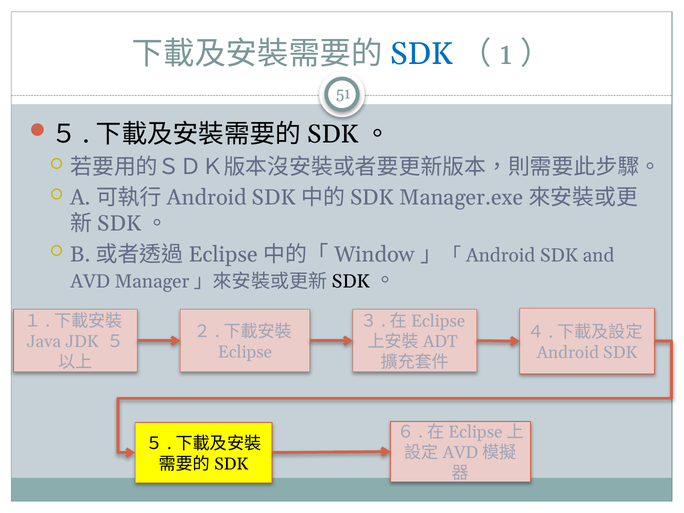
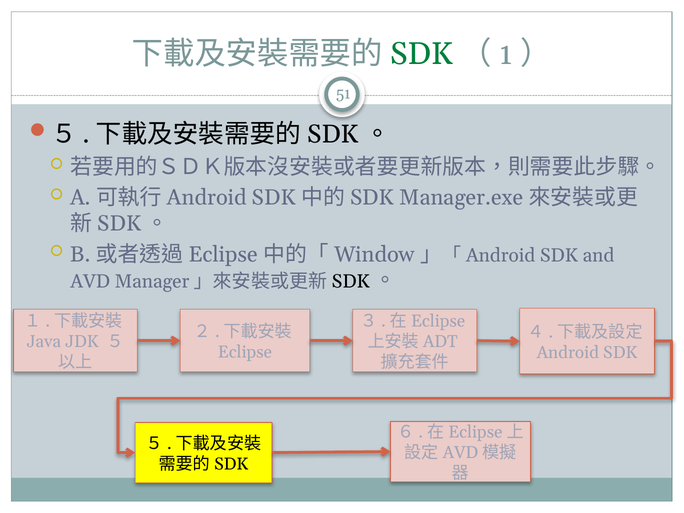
SDK at (422, 54) colour: blue -> green
